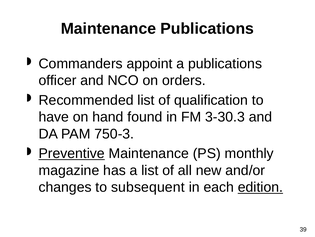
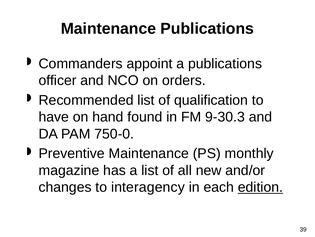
3-30.3: 3-30.3 -> 9-30.3
750-3: 750-3 -> 750-0
Preventive underline: present -> none
subsequent: subsequent -> interagency
